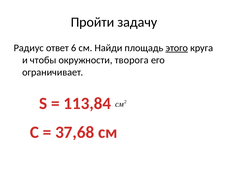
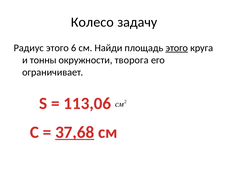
Пройти: Пройти -> Колесо
Радиус ответ: ответ -> этого
чтобы: чтобы -> тонны
113,84: 113,84 -> 113,06
37,68 underline: none -> present
